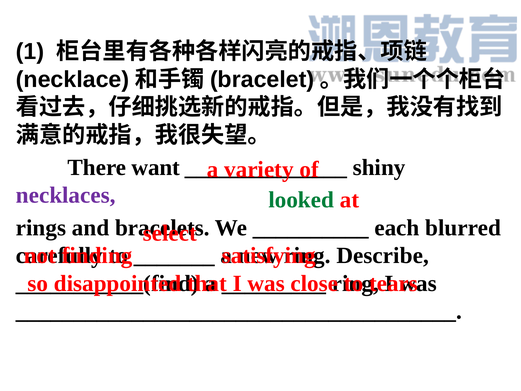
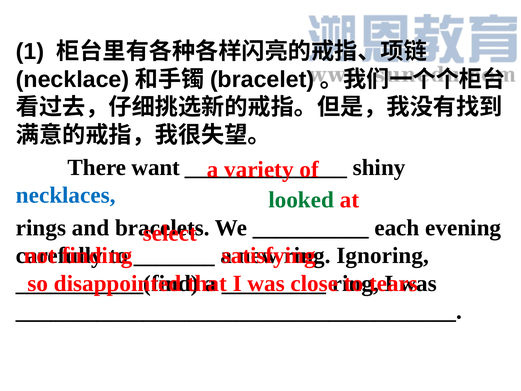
necklaces colour: purple -> blue
blurred: blurred -> evening
Describe: Describe -> Ignoring
